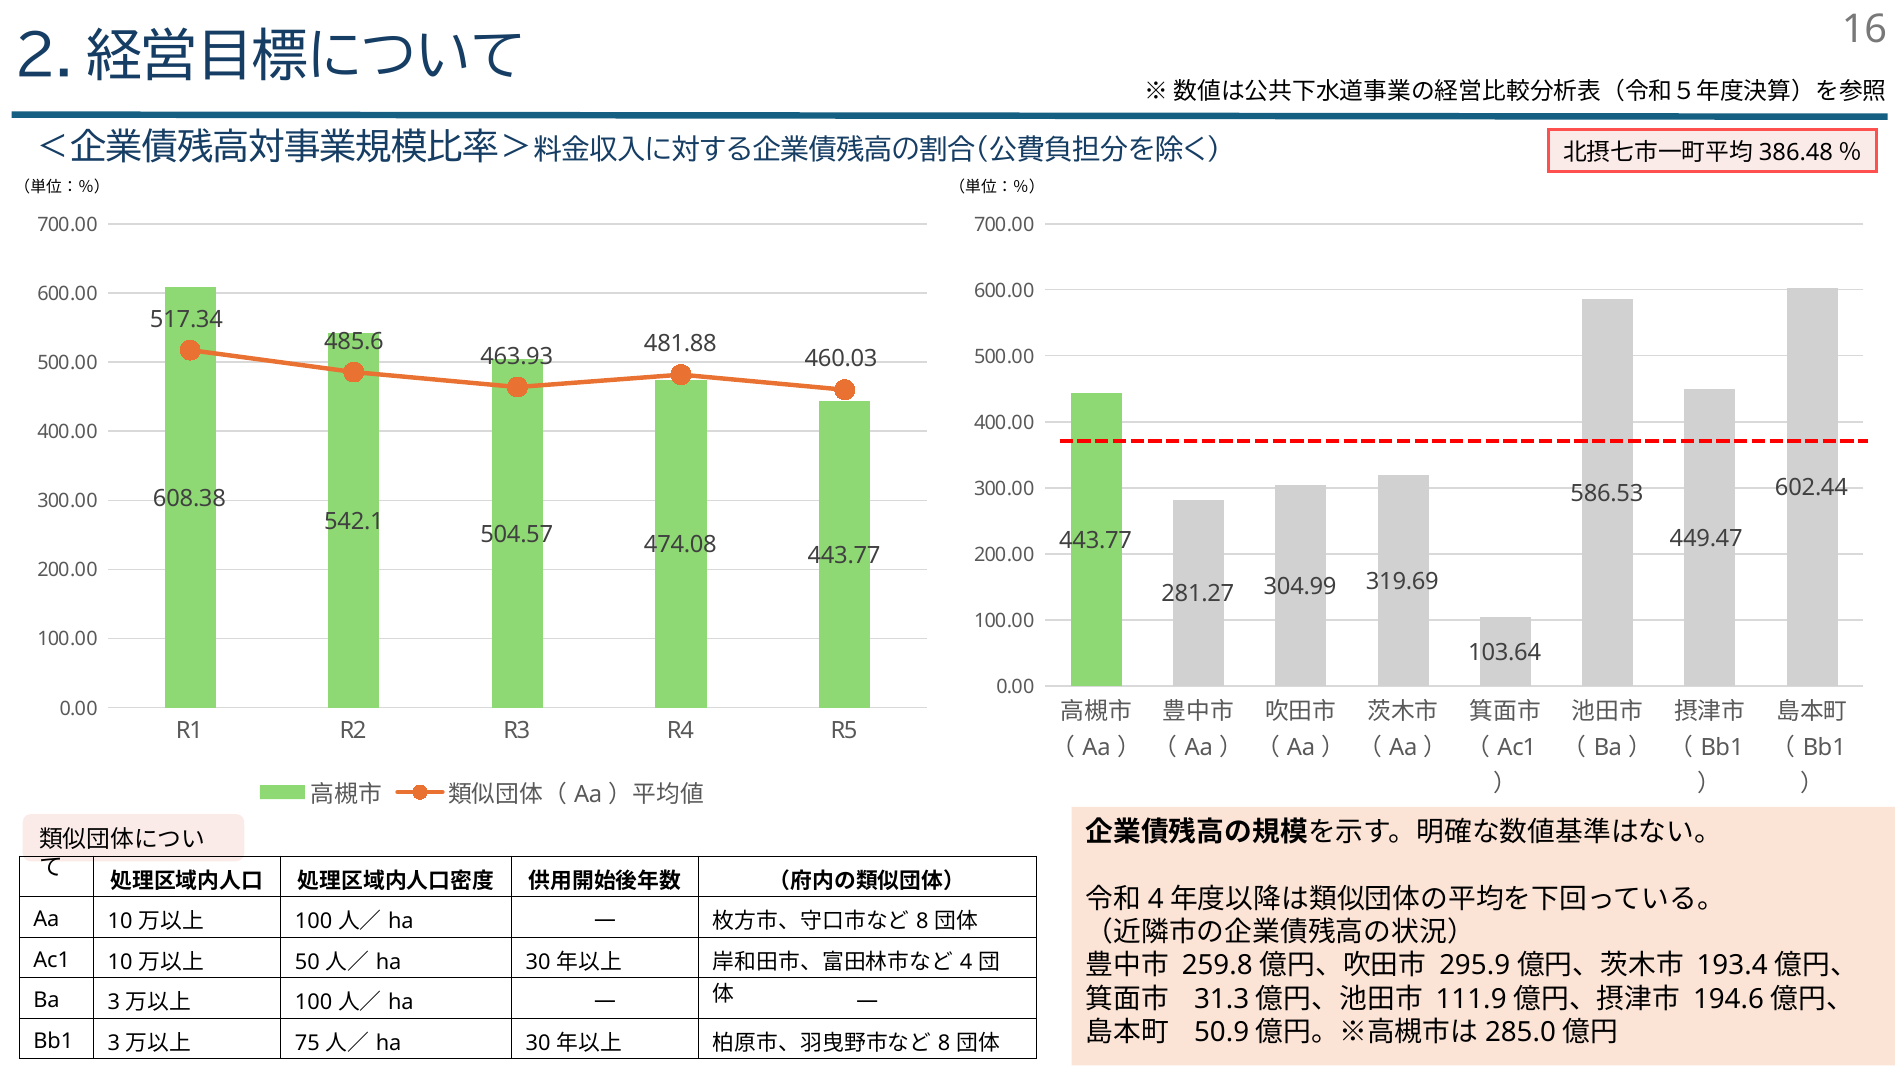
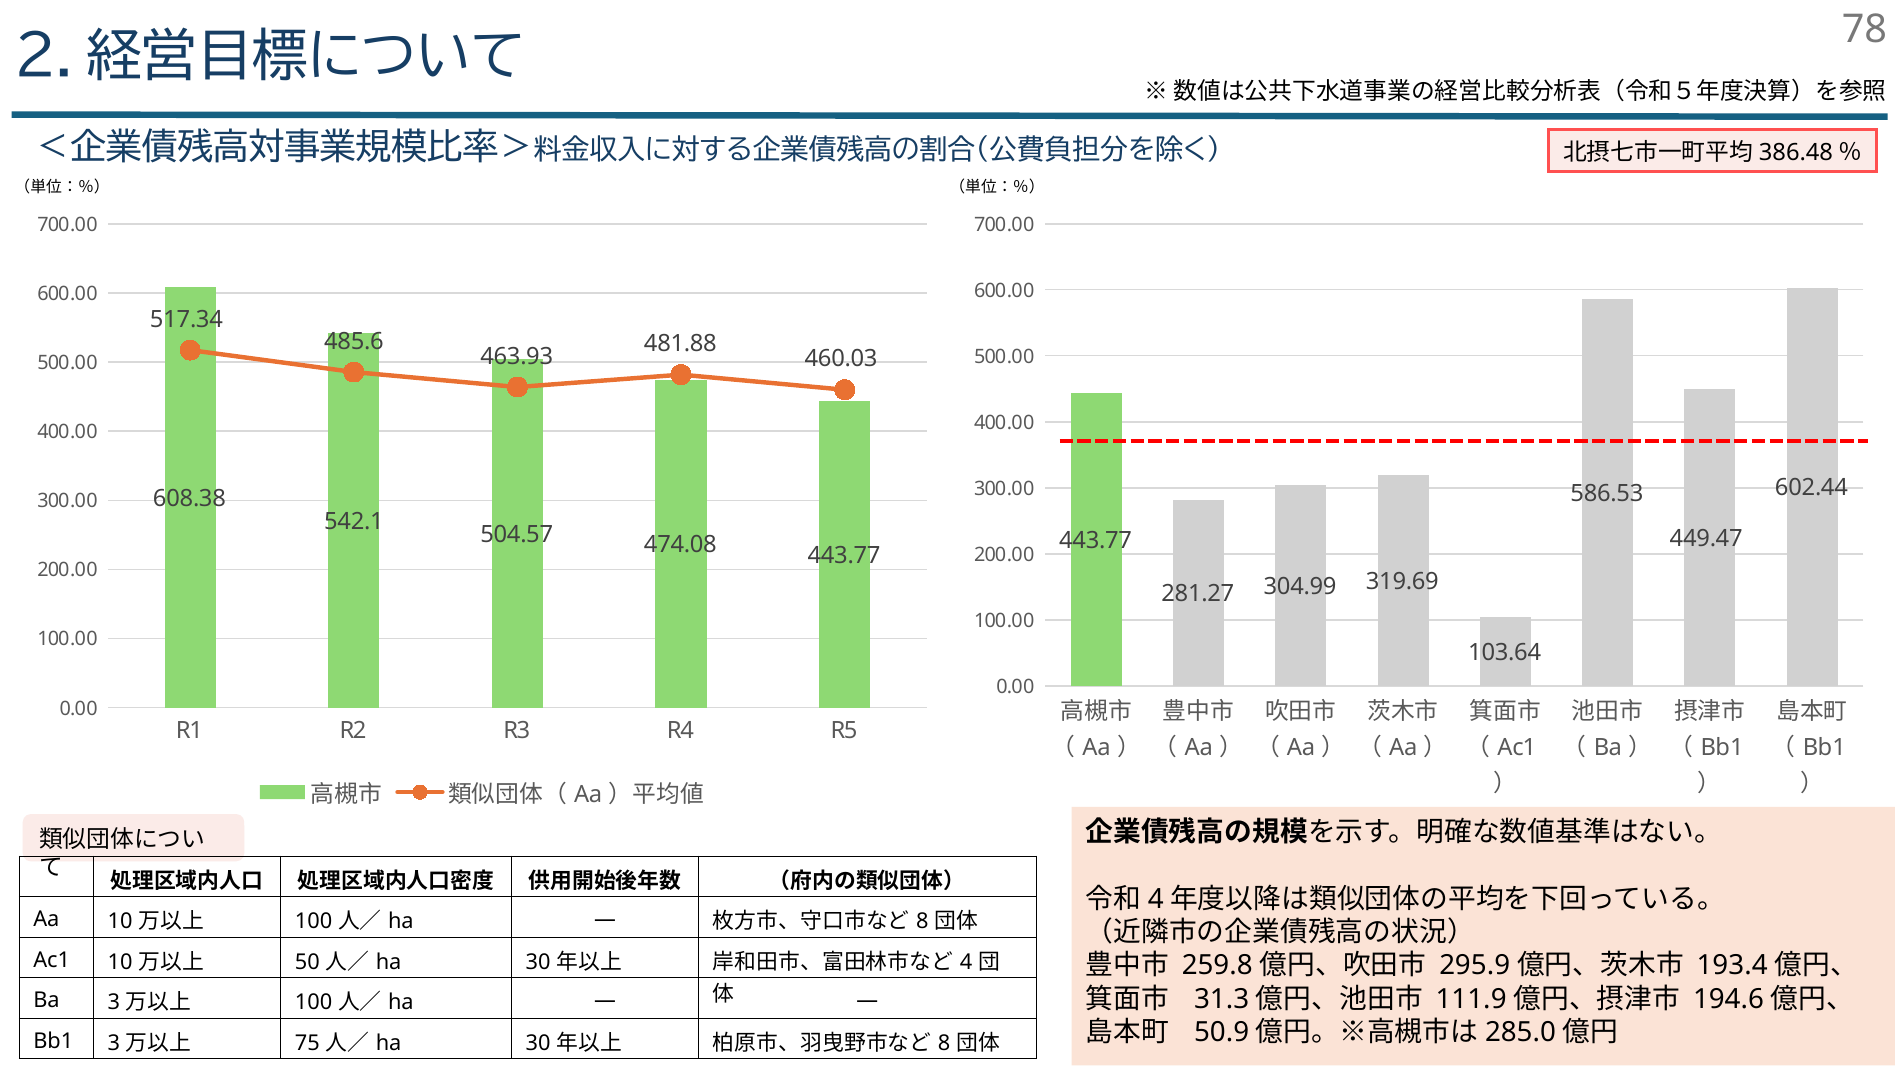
16: 16 -> 78
